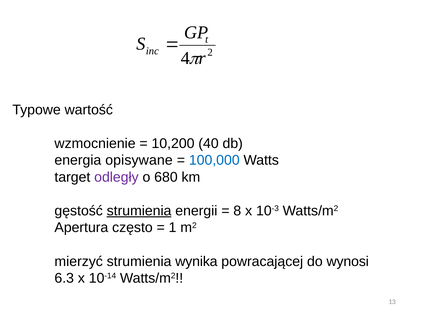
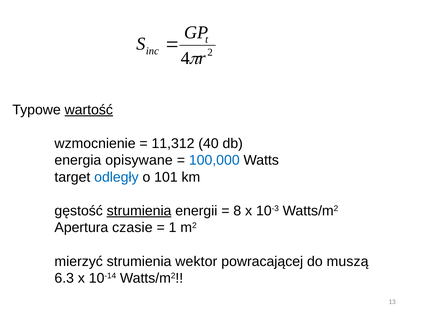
wartość underline: none -> present
10,200: 10,200 -> 11,312
odległy colour: purple -> blue
680: 680 -> 101
często: często -> czasie
wynika: wynika -> wektor
wynosi: wynosi -> muszą
